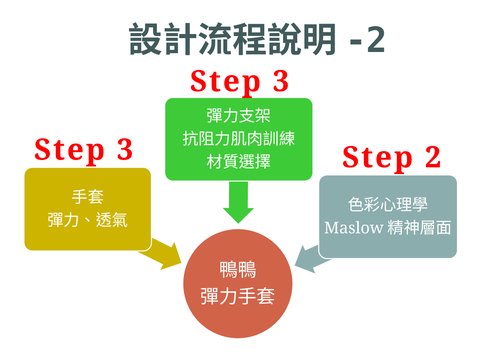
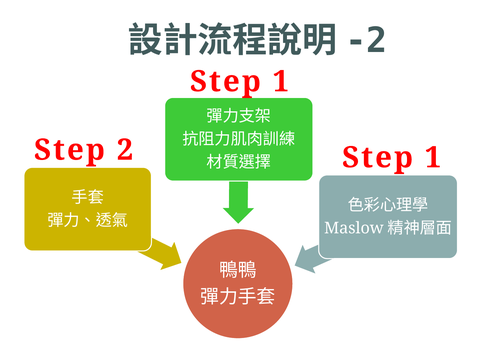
3 at (281, 82): 3 -> 1
3 at (125, 150): 3 -> 2
2 at (433, 158): 2 -> 1
